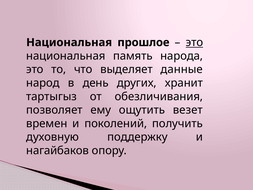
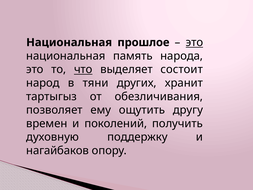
что underline: none -> present
данные: данные -> состоит
день: день -> тяни
везет: везет -> другу
